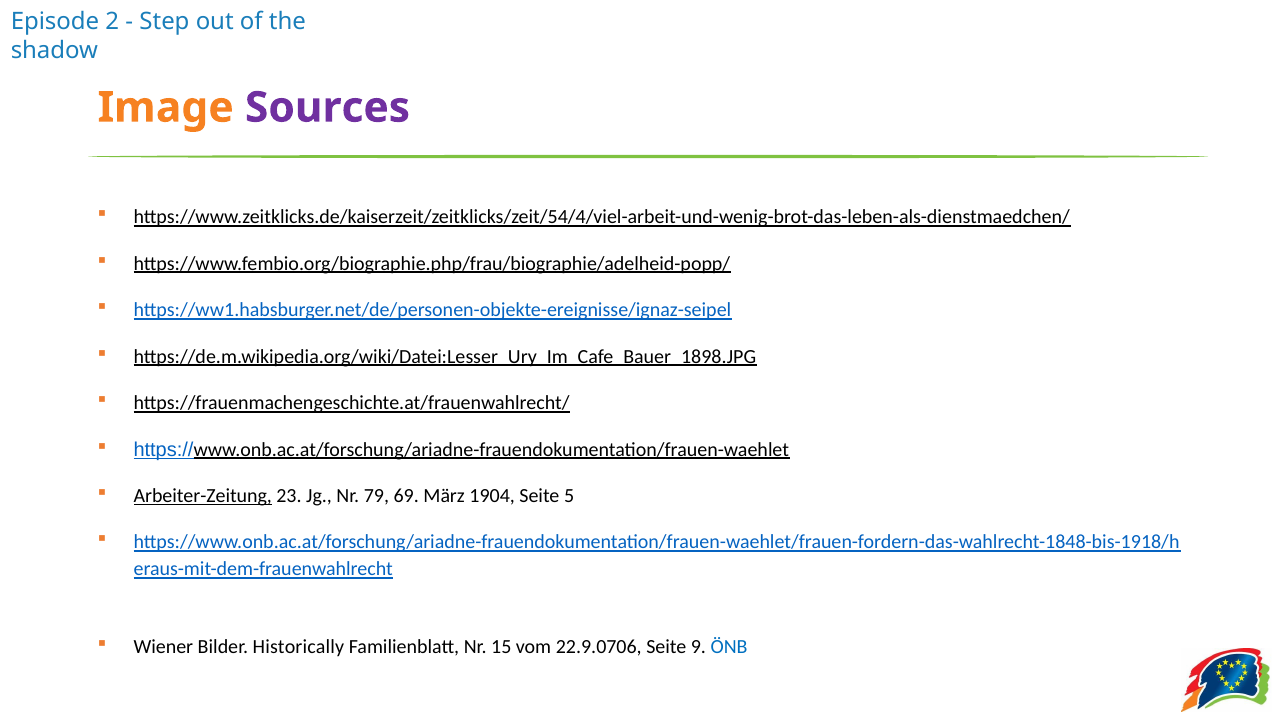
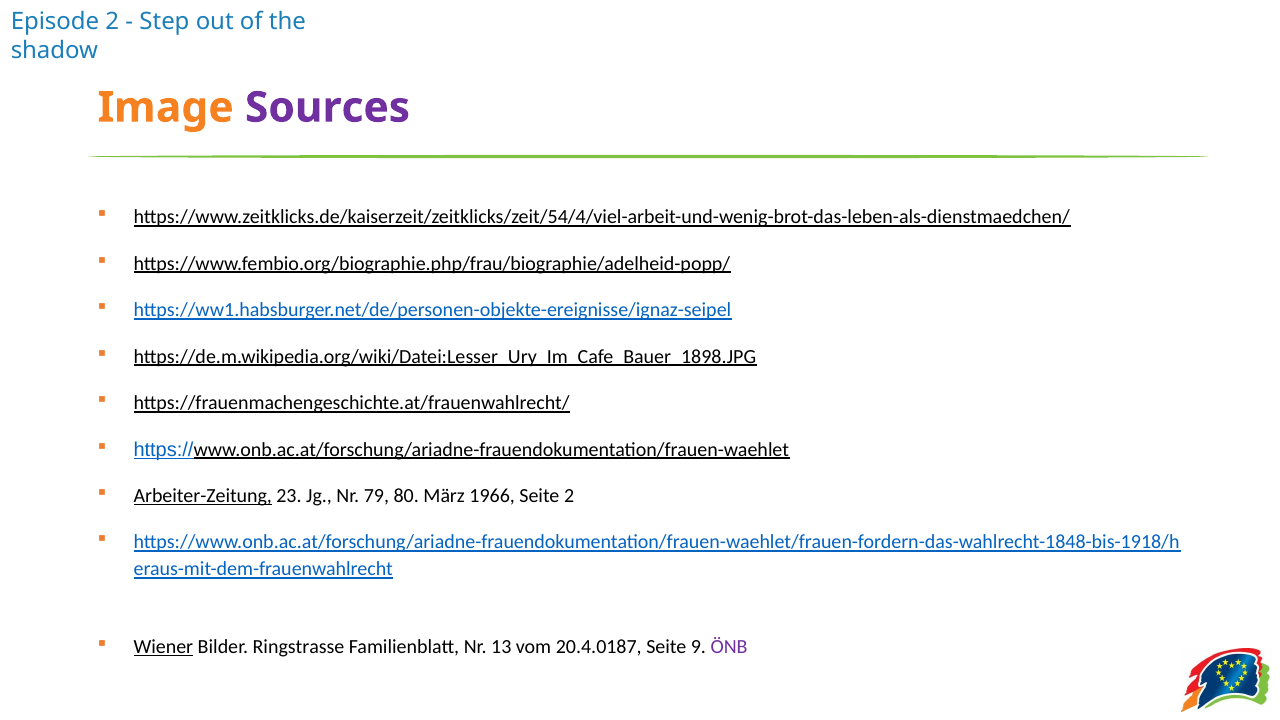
69: 69 -> 80
1904: 1904 -> 1966
Seite 5: 5 -> 2
Wiener underline: none -> present
Historically: Historically -> Ringstrasse
15: 15 -> 13
22.9.0706: 22.9.0706 -> 20.4.0187
ÖNB colour: blue -> purple
